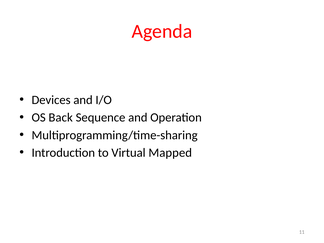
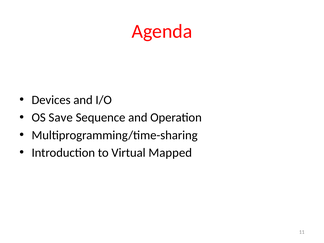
Back: Back -> Save
